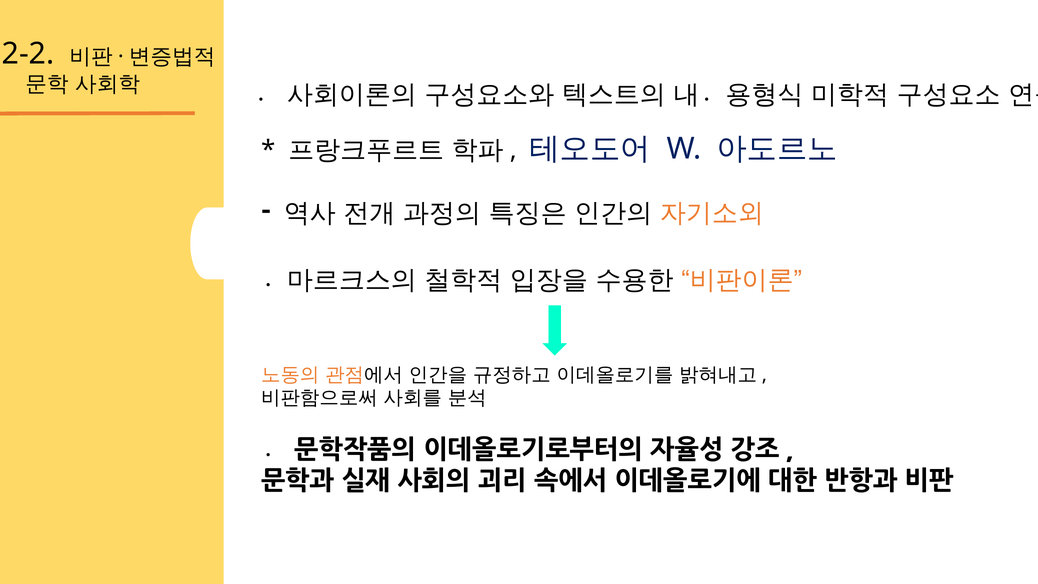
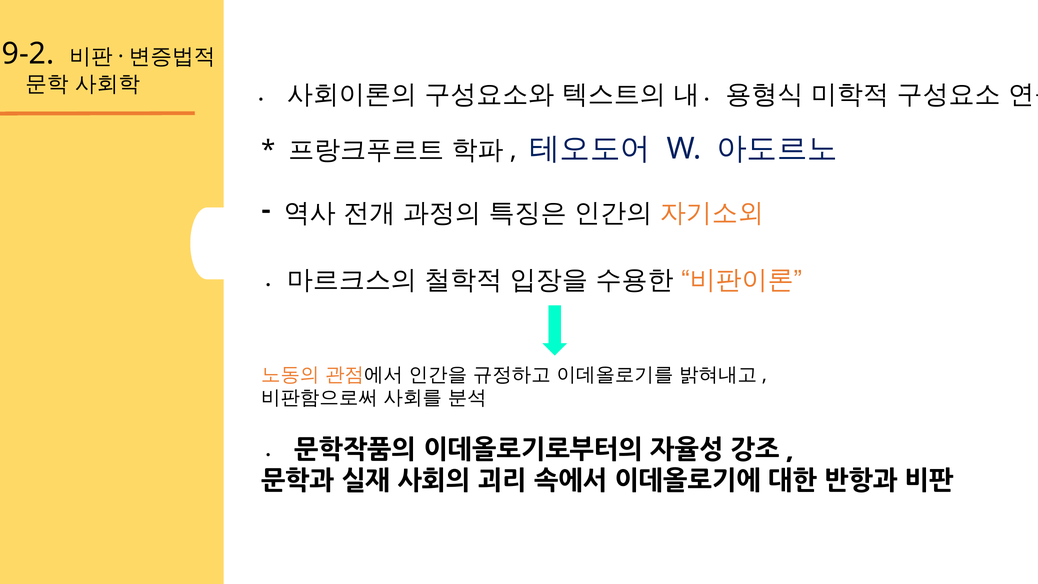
2-2: 2-2 -> 9-2
